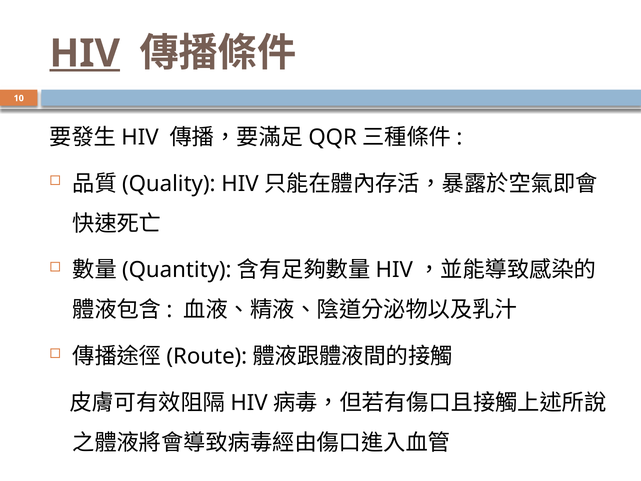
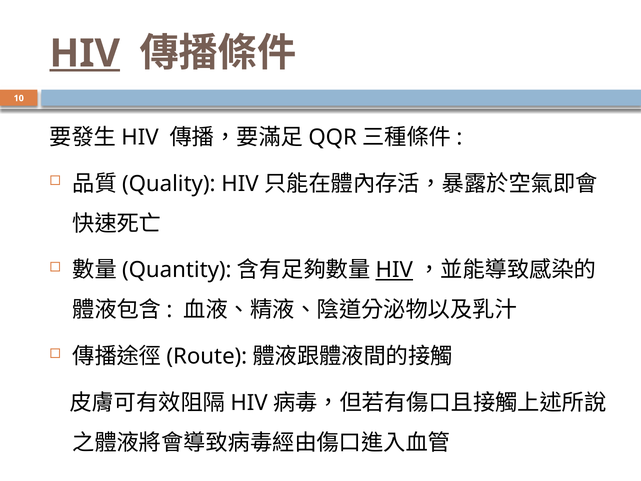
HIV at (394, 270) underline: none -> present
